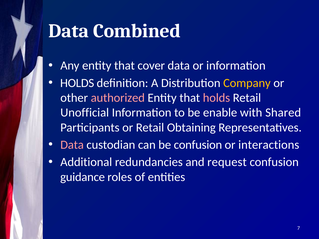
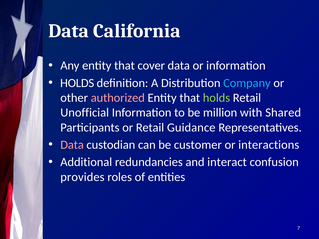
Combined: Combined -> California
Company colour: yellow -> light blue
holds at (216, 98) colour: pink -> light green
enable: enable -> million
Obtaining: Obtaining -> Guidance
be confusion: confusion -> customer
request: request -> interact
guidance: guidance -> provides
